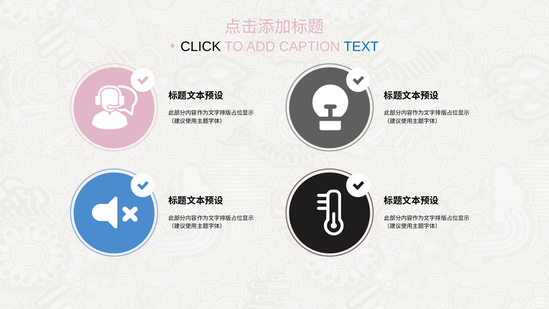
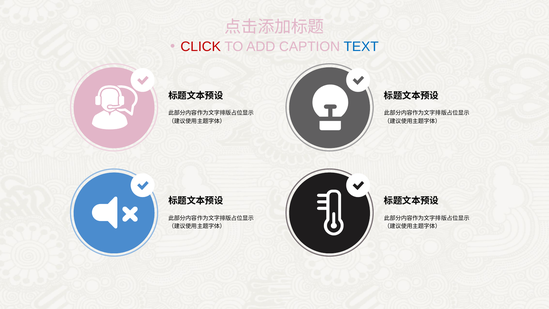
CLICK colour: black -> red
